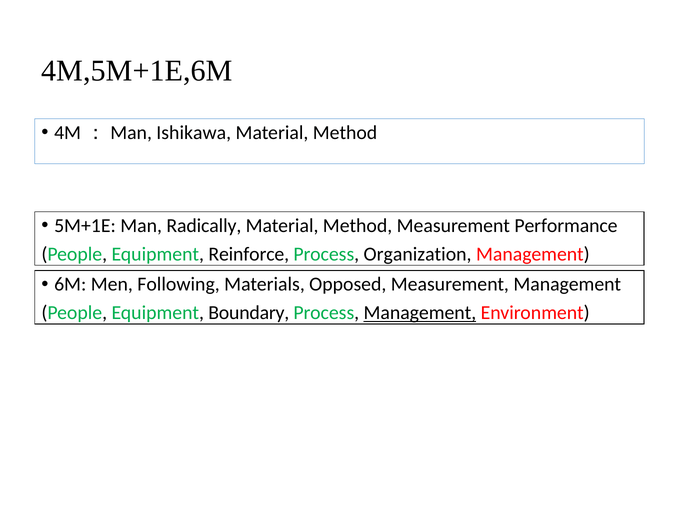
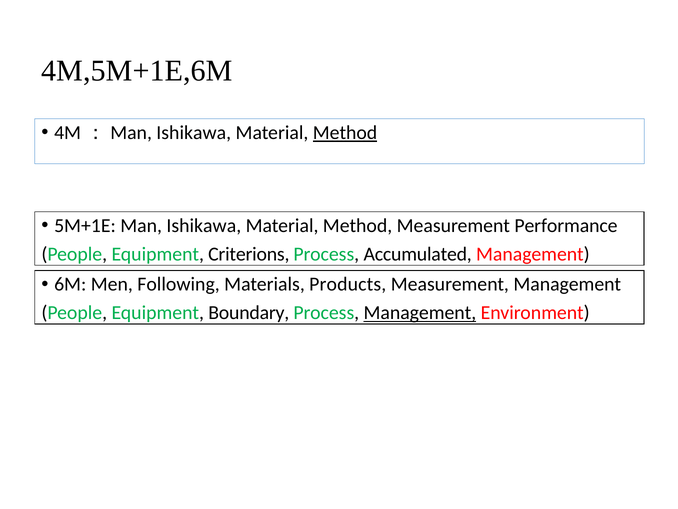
Method at (345, 133) underline: none -> present
Man Radically: Radically -> Ishikawa
Reinforce: Reinforce -> Criterions
Organization: Organization -> Accumulated
Opposed: Opposed -> Products
